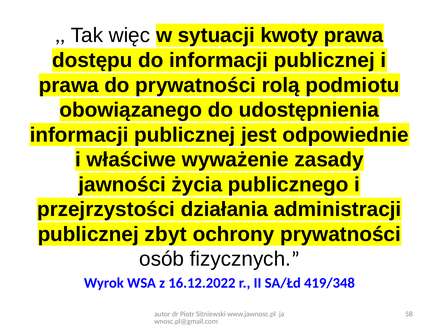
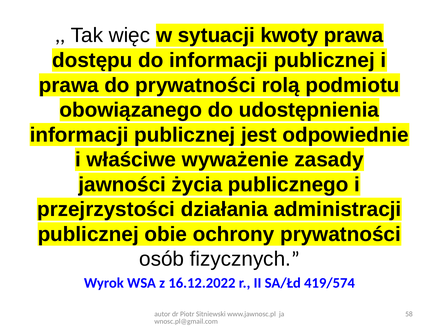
zbyt: zbyt -> obie
419/348: 419/348 -> 419/574
